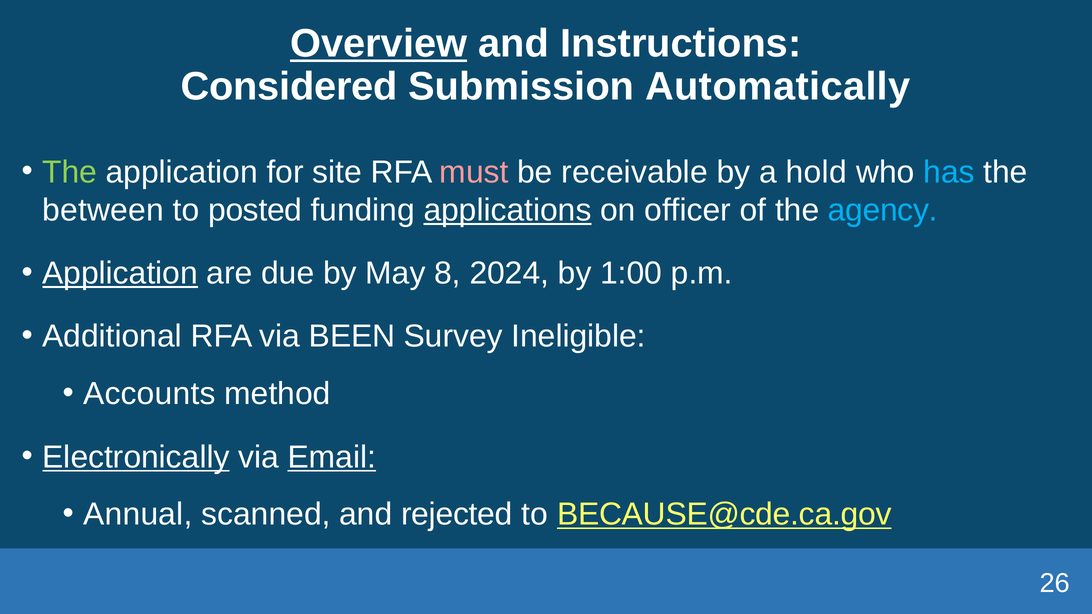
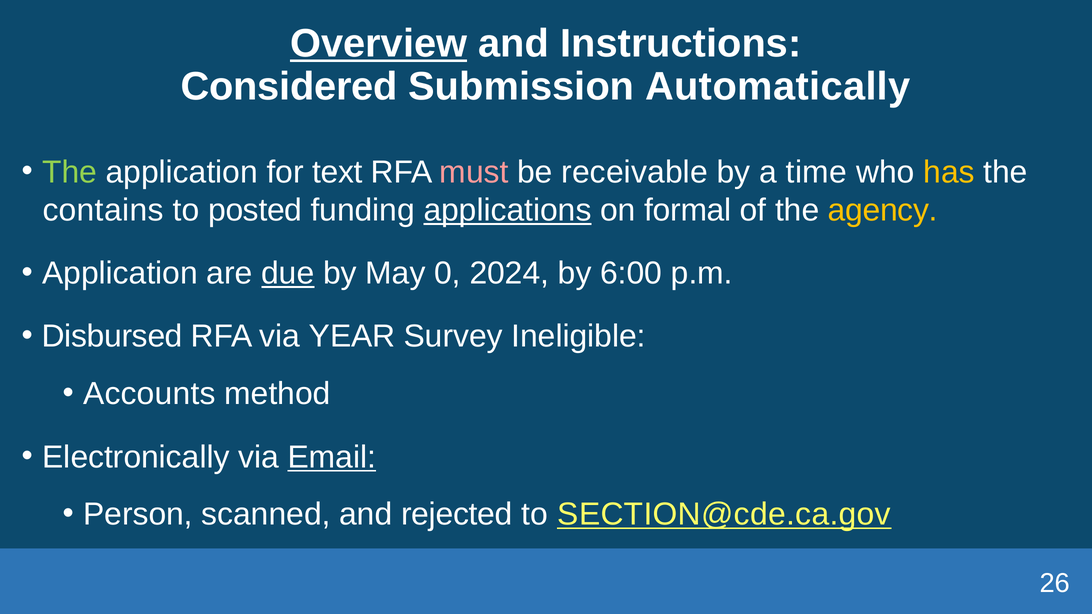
site: site -> text
hold: hold -> time
has colour: light blue -> yellow
between: between -> contains
officer: officer -> formal
agency colour: light blue -> yellow
Application at (120, 273) underline: present -> none
due underline: none -> present
8: 8 -> 0
1:00: 1:00 -> 6:00
Additional: Additional -> Disbursed
BEEN: BEEN -> YEAR
Electronically underline: present -> none
Annual: Annual -> Person
BECAUSE@cde.ca.gov: BECAUSE@cde.ca.gov -> SECTION@cde.ca.gov
